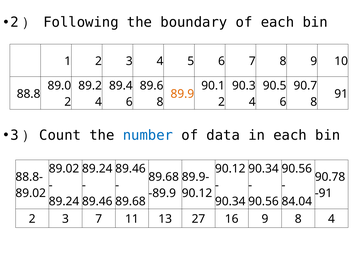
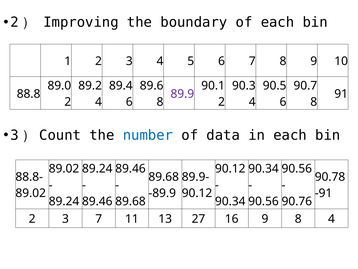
Following: Following -> Improving
89.9 colour: orange -> purple
84.04: 84.04 -> 90.76
